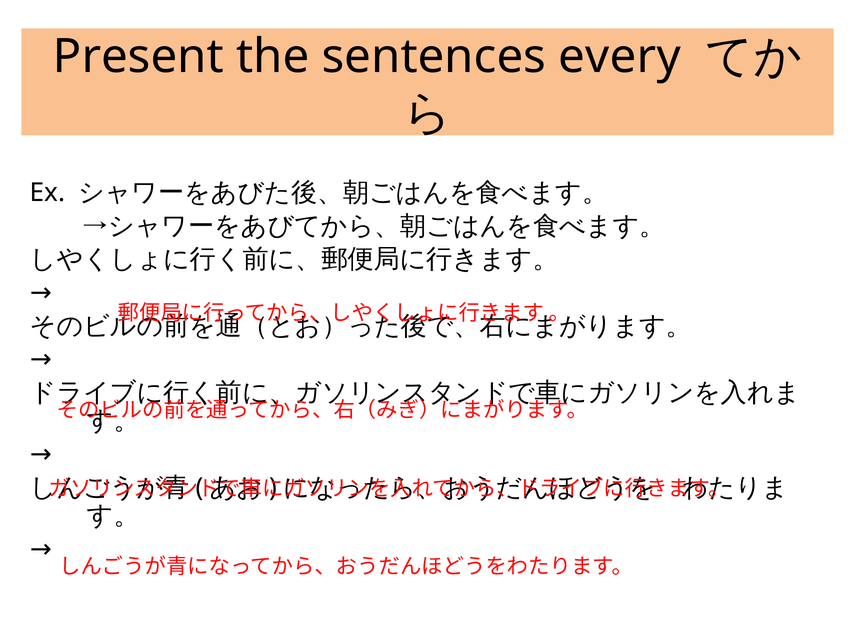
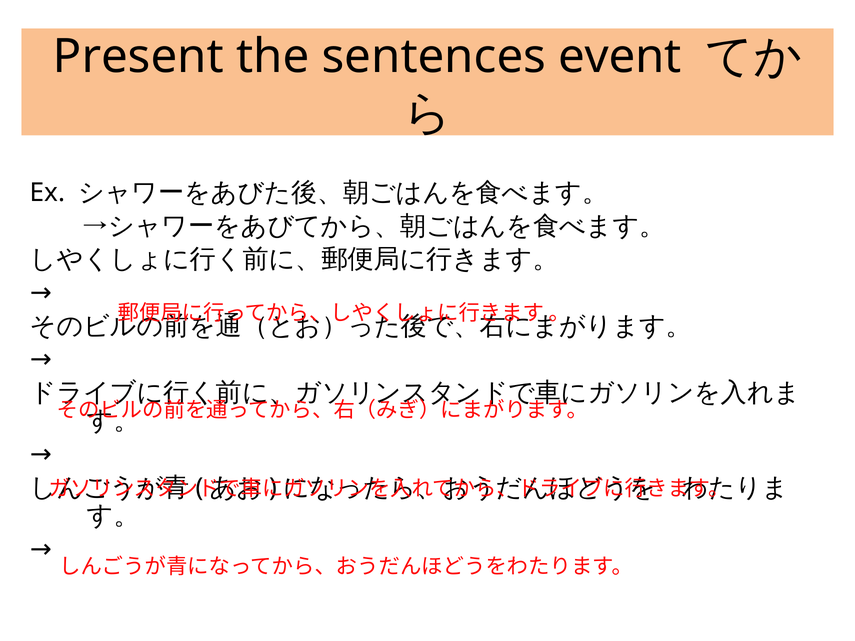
every: every -> event
